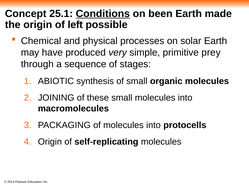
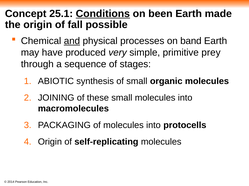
left: left -> fall
and underline: none -> present
solar: solar -> band
